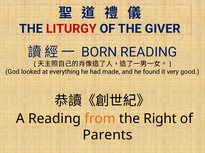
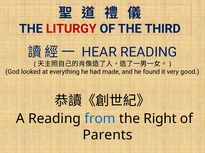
GIVER: GIVER -> THIRD
BORN: BORN -> HEAR
from colour: orange -> blue
